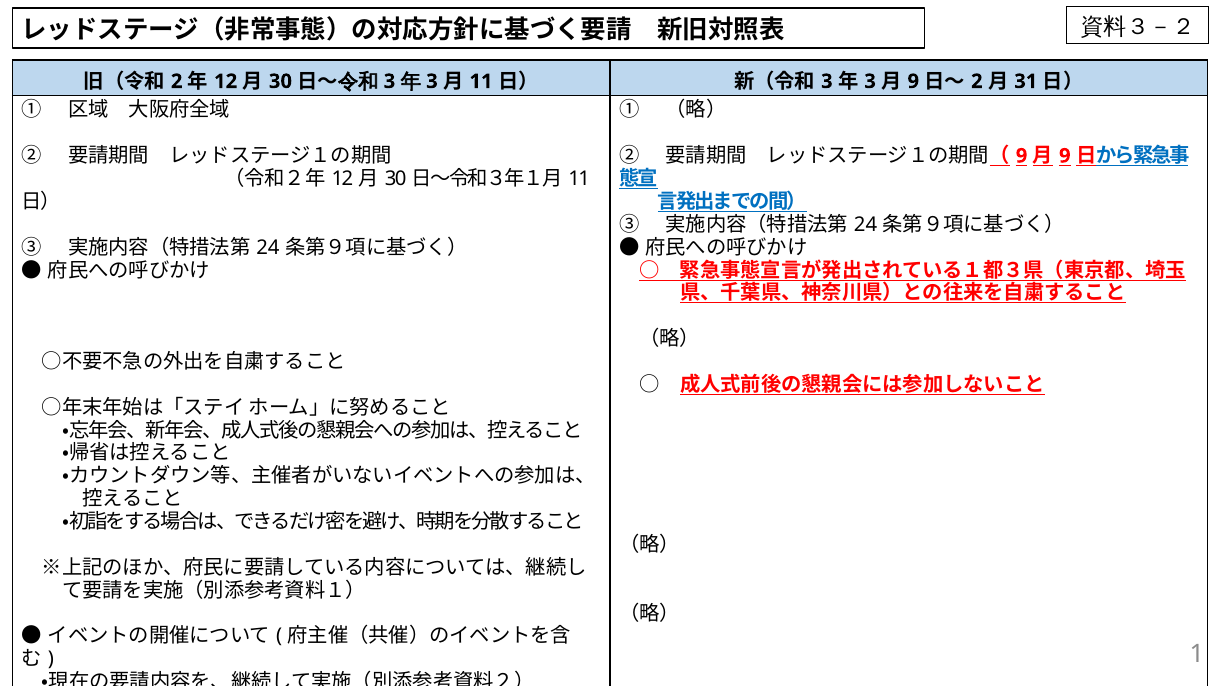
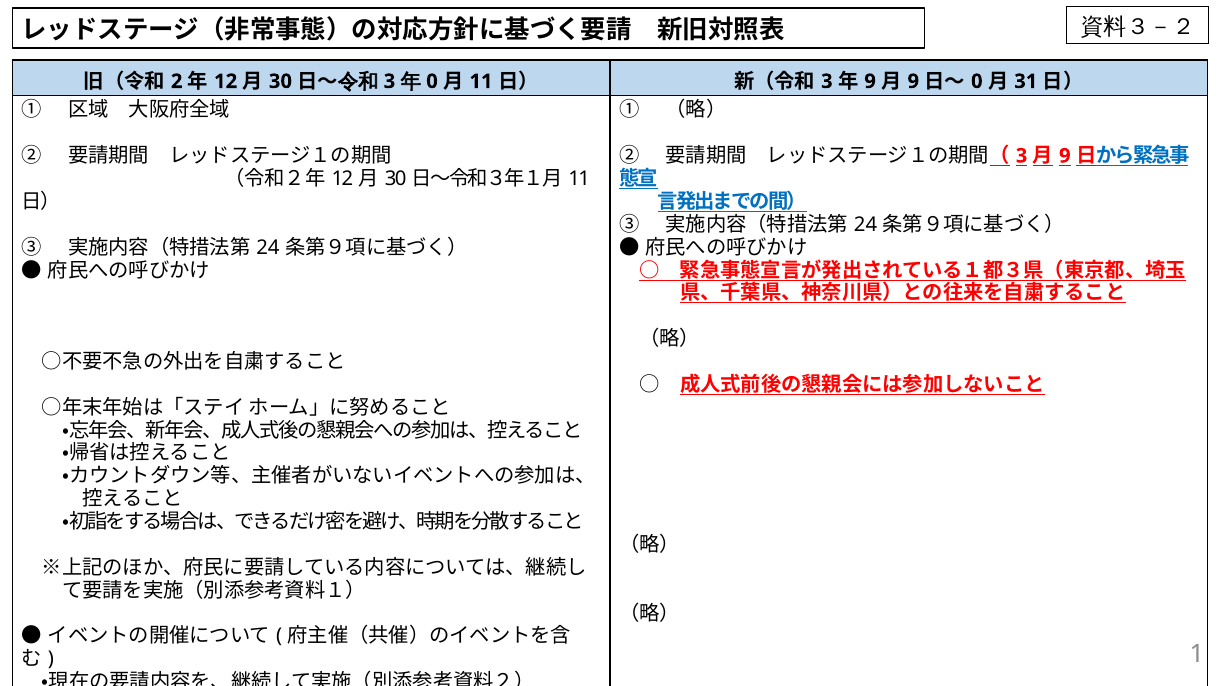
3 at (432, 81): 3 -> 0
3 at (870, 81): 3 -> 9
2 at (977, 81): 2 -> 0
9 at (1022, 156): 9 -> 3
